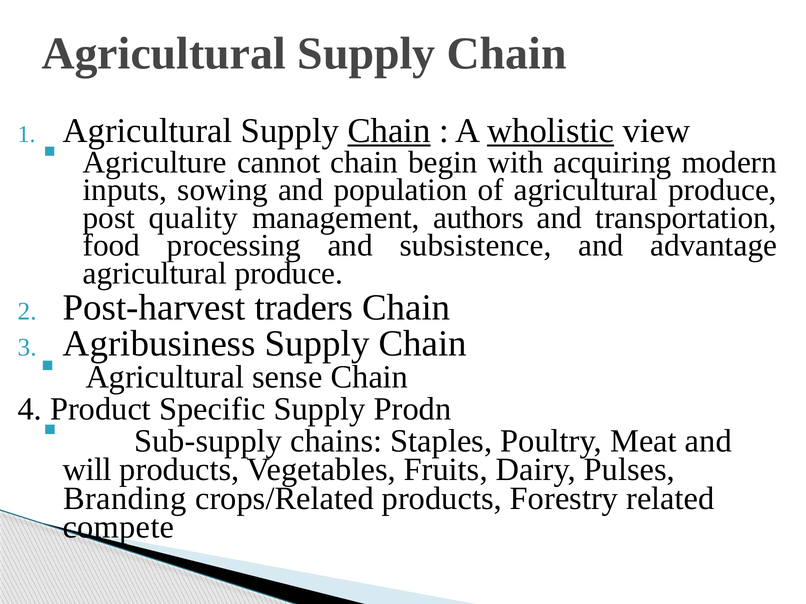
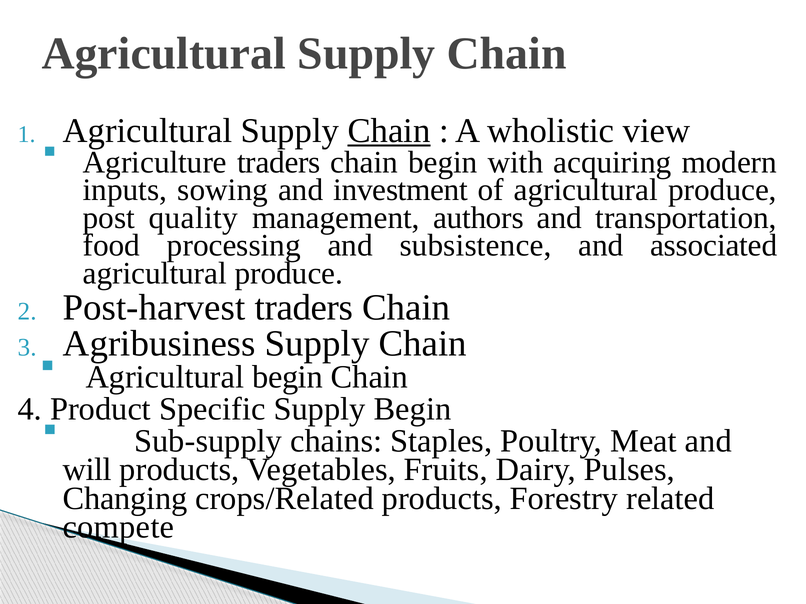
wholistic underline: present -> none
Agriculture cannot: cannot -> traders
population: population -> investment
advantage: advantage -> associated
Agricultural sense: sense -> begin
Supply Prodn: Prodn -> Begin
Branding: Branding -> Changing
